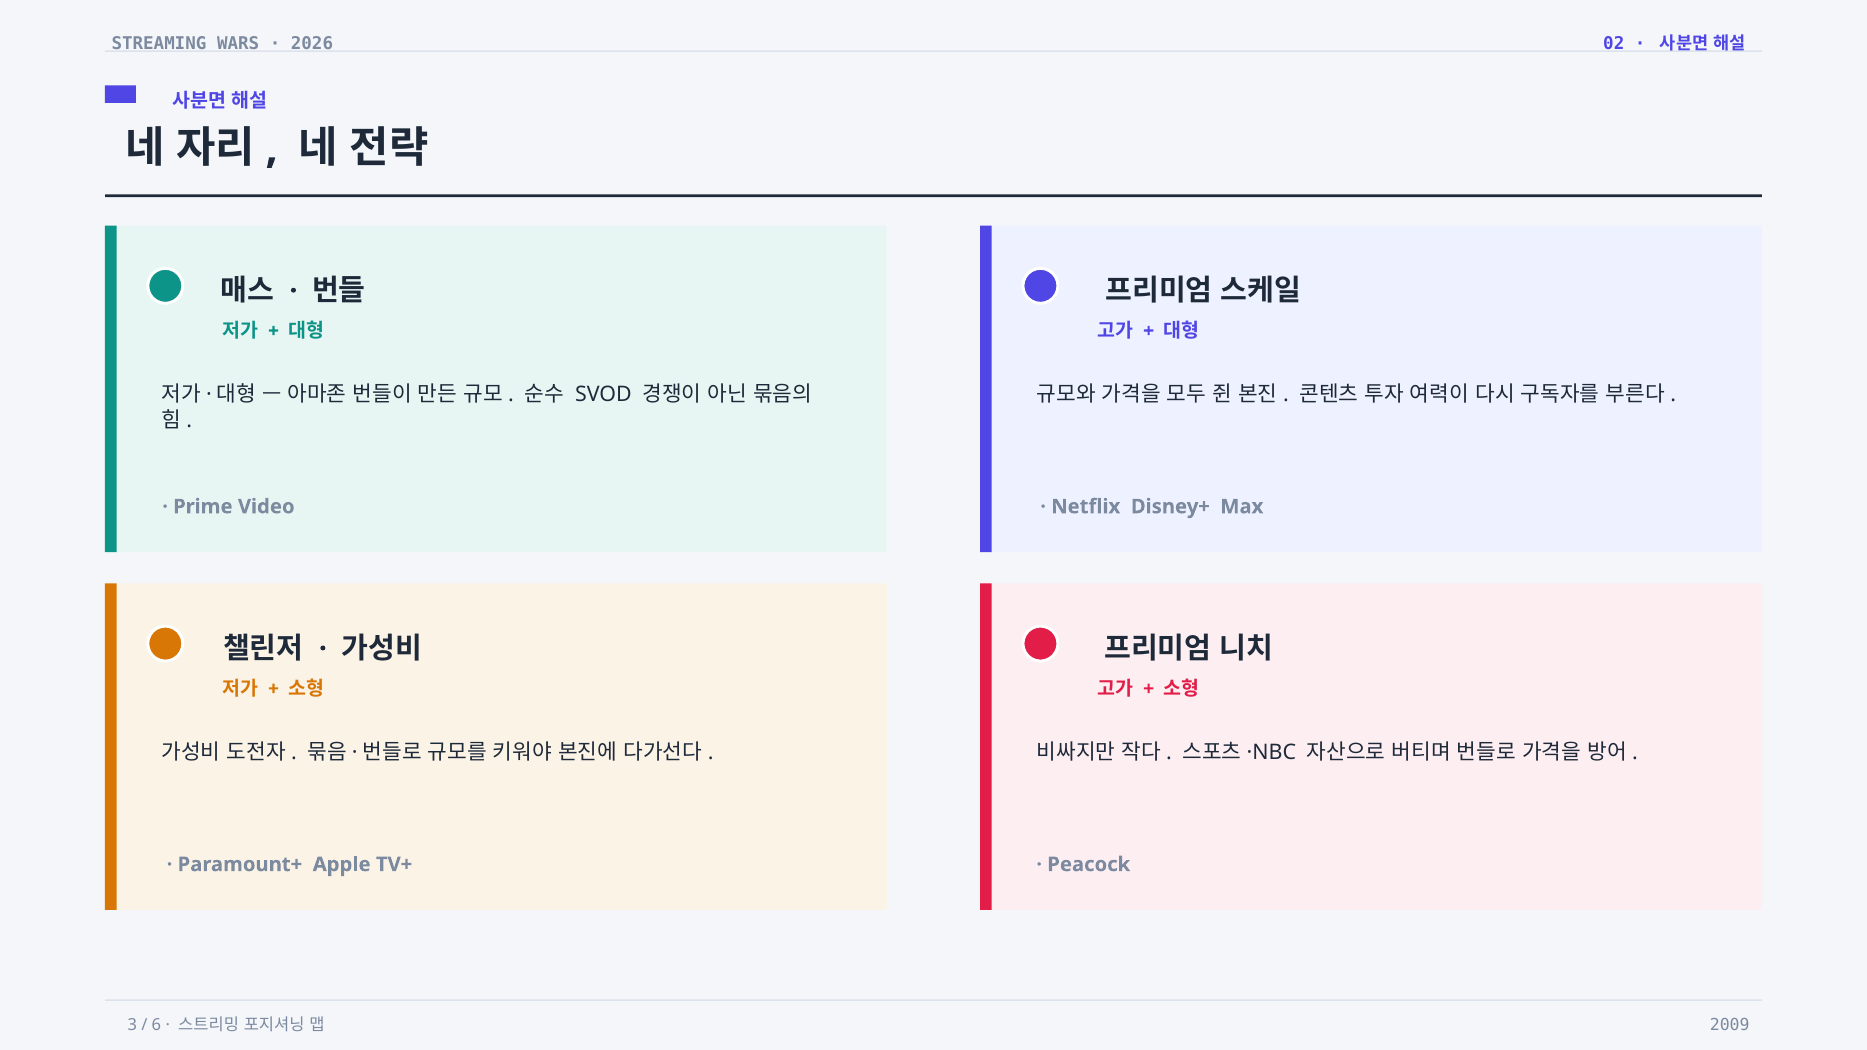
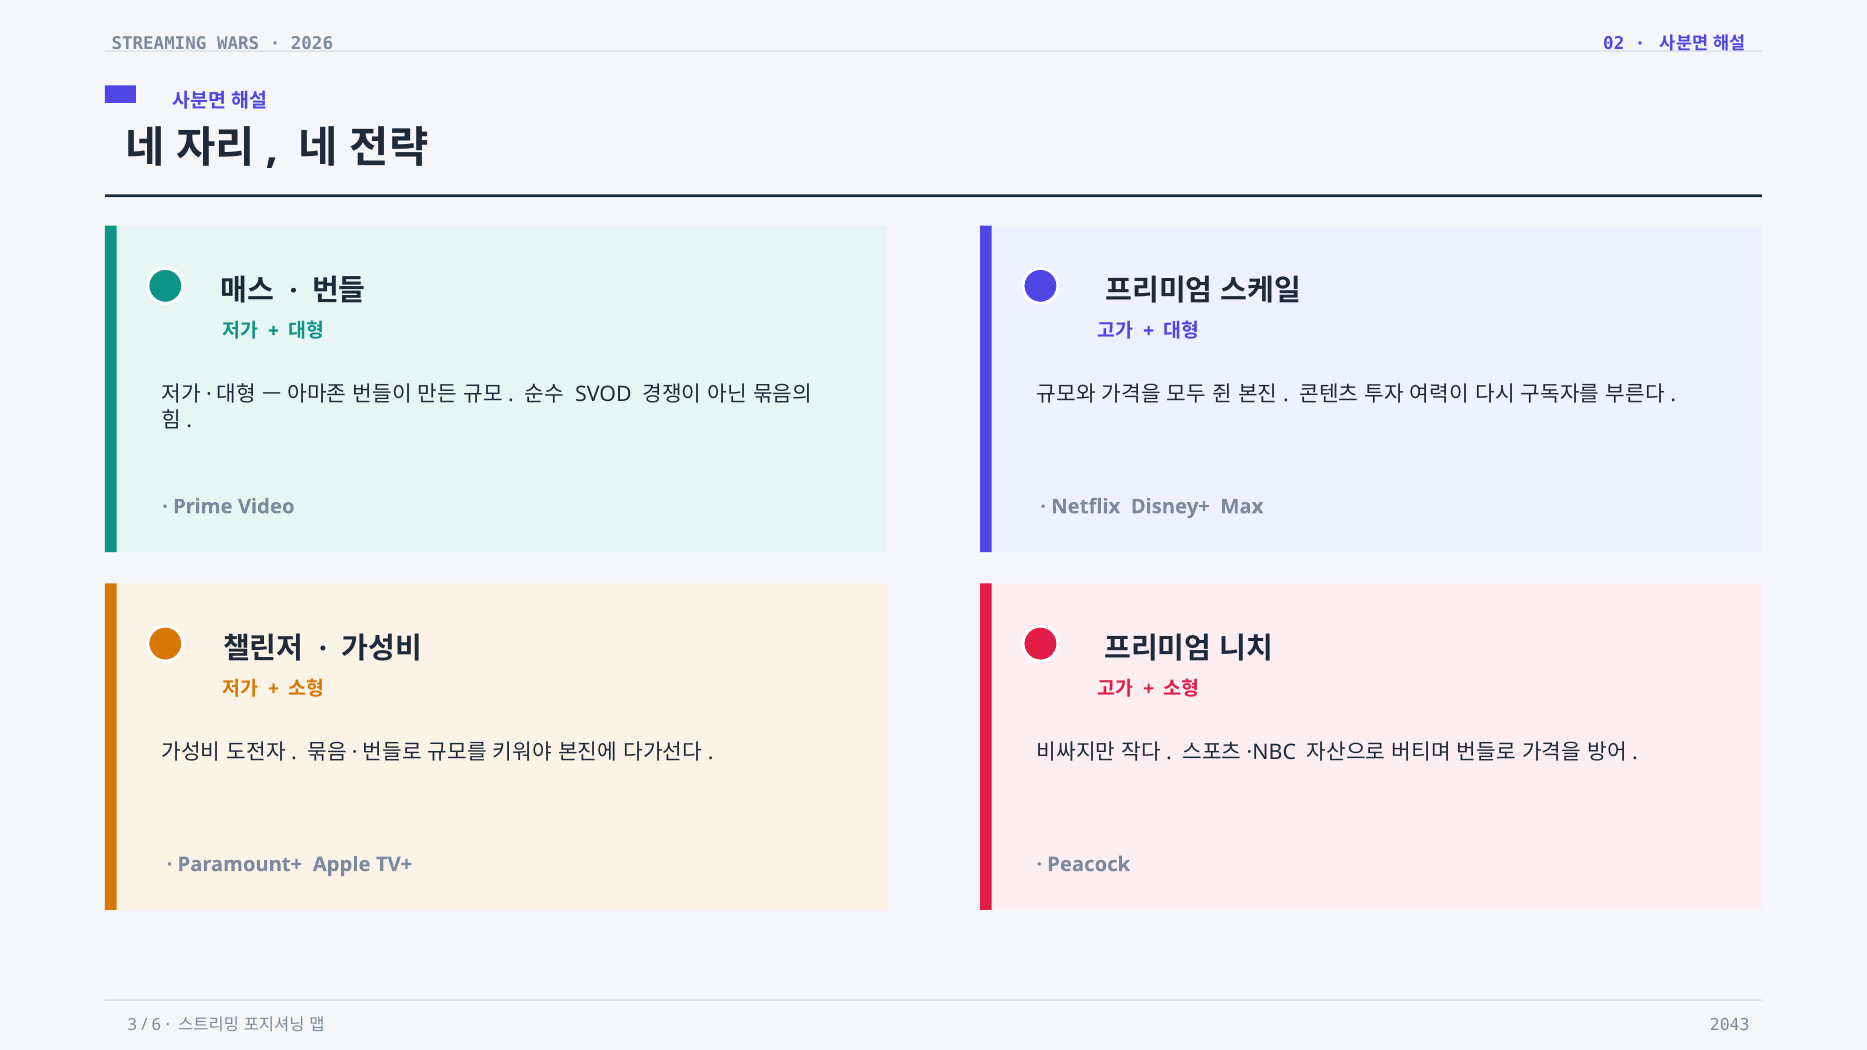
2009: 2009 -> 2043
